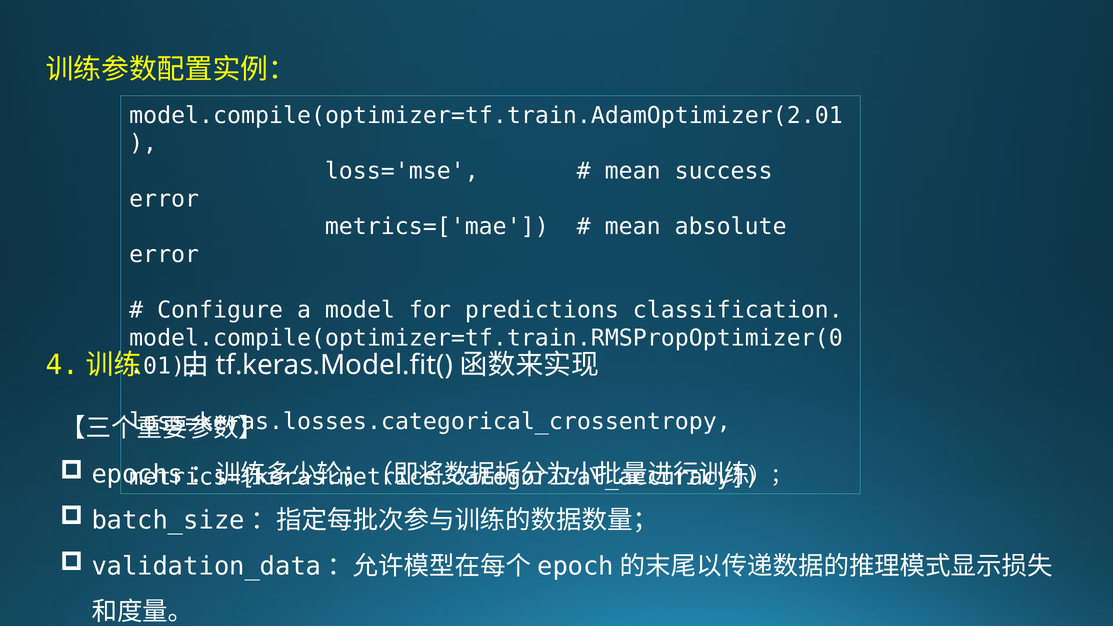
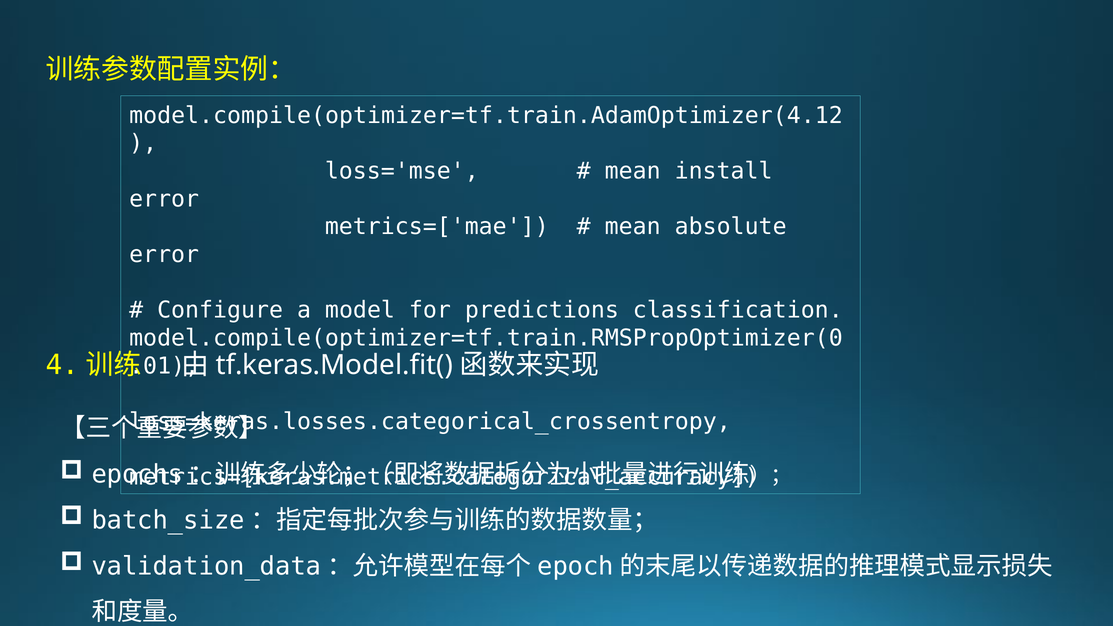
model.compile(optimizer=tf.train.AdamOptimizer(2.01: model.compile(optimizer=tf.train.AdamOptimizer(2.01 -> model.compile(optimizer=tf.train.AdamOptimizer(4.12
success: success -> install
